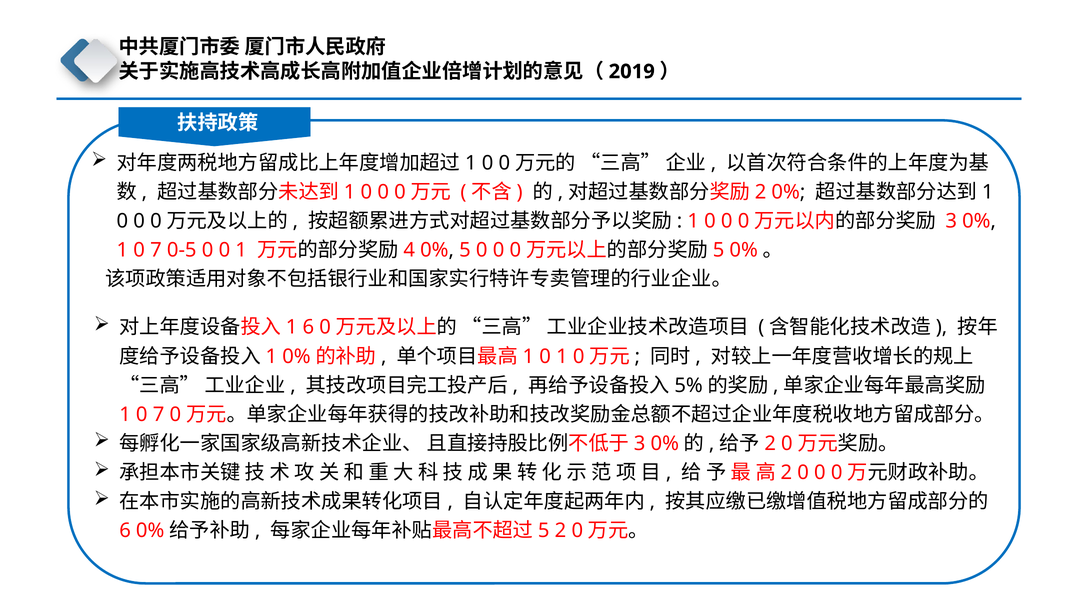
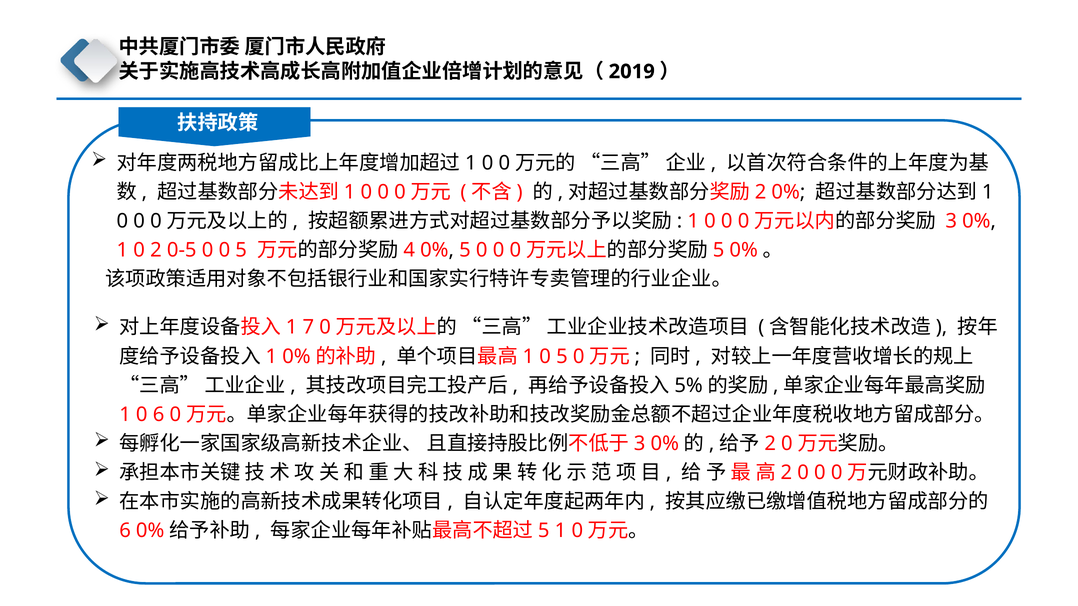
7 at (156, 250): 7 -> 2
0 0 1: 1 -> 5
6 at (308, 327): 6 -> 7
1 at (562, 357): 1 -> 5
7 at (159, 415): 7 -> 6
2 at (560, 531): 2 -> 1
